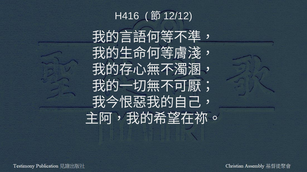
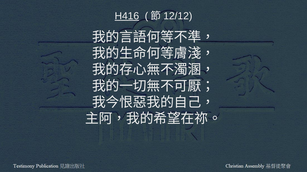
H416 underline: none -> present
